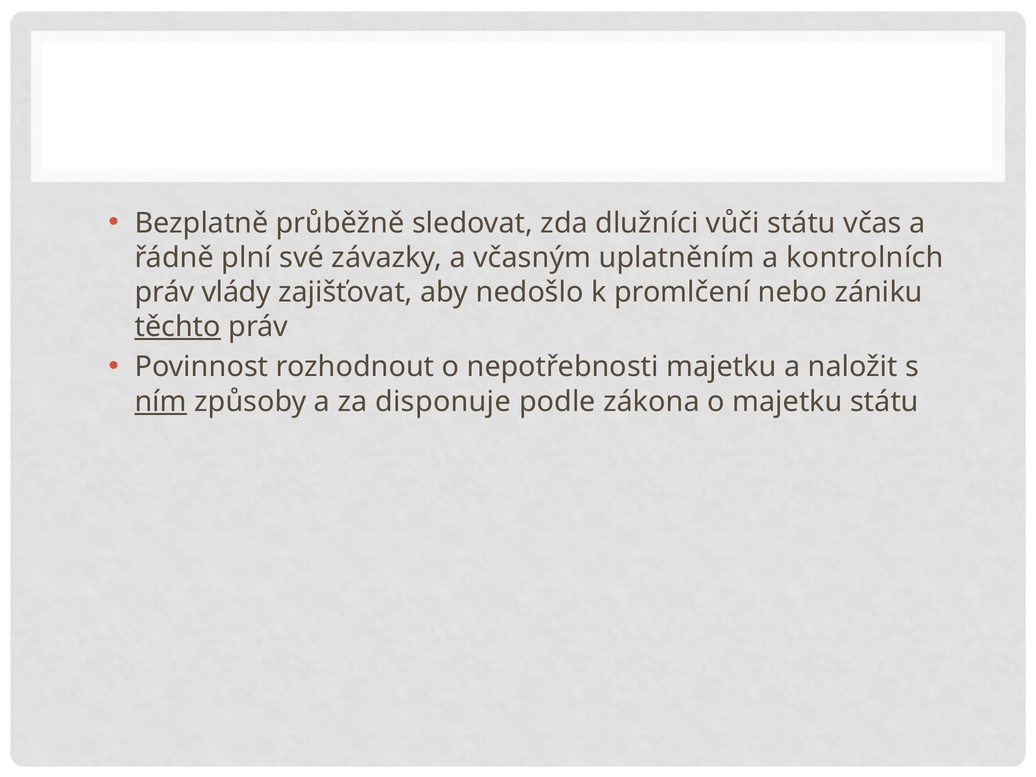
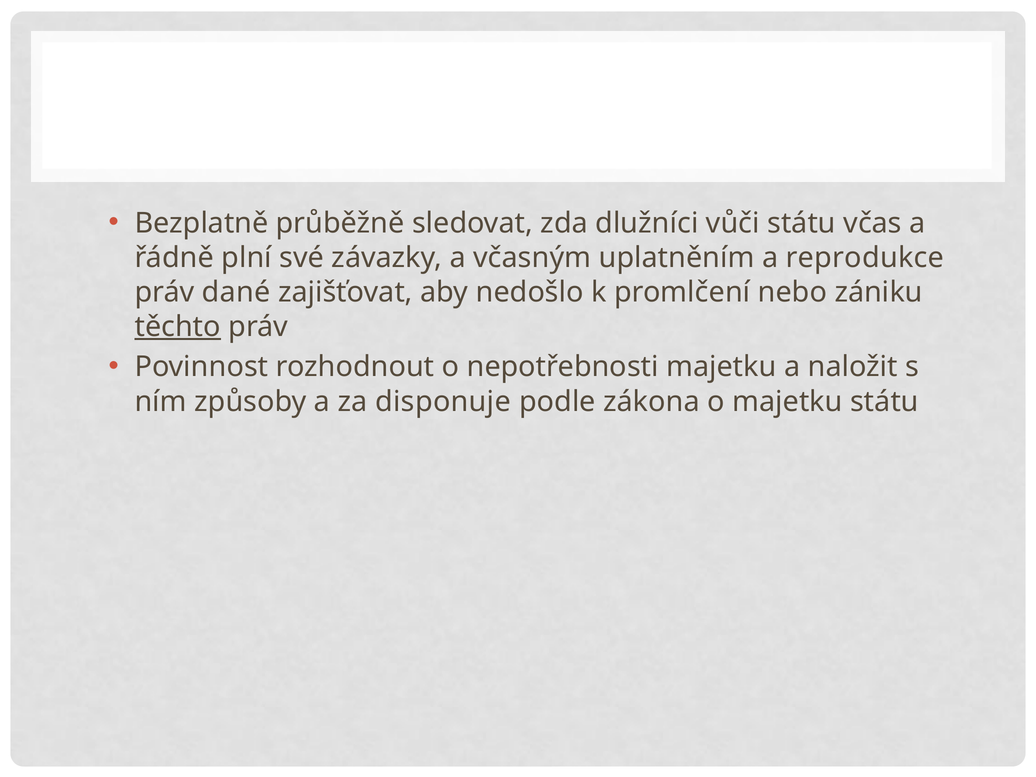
kontrolních: kontrolních -> reprodukce
vlády: vlády -> dané
ním underline: present -> none
